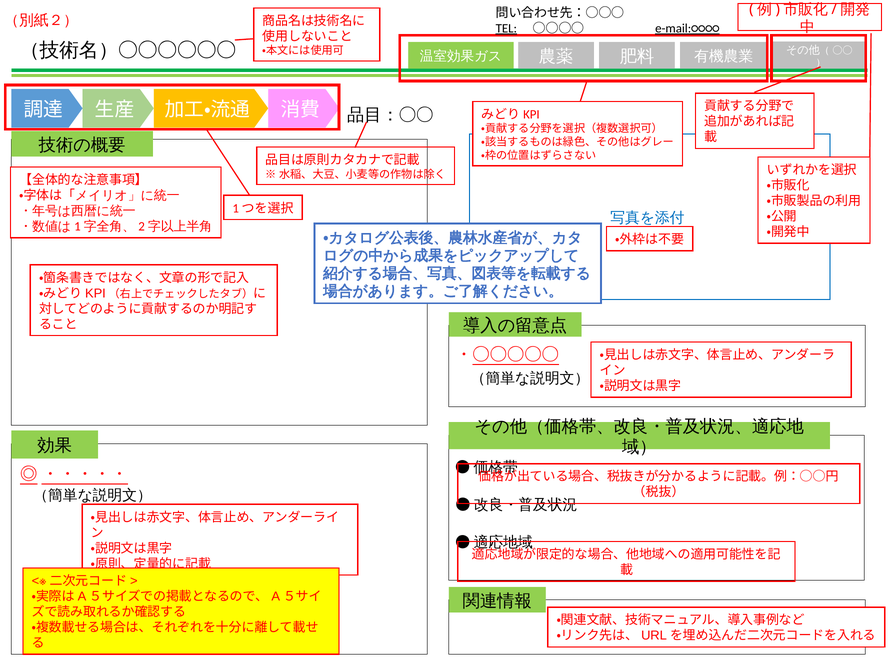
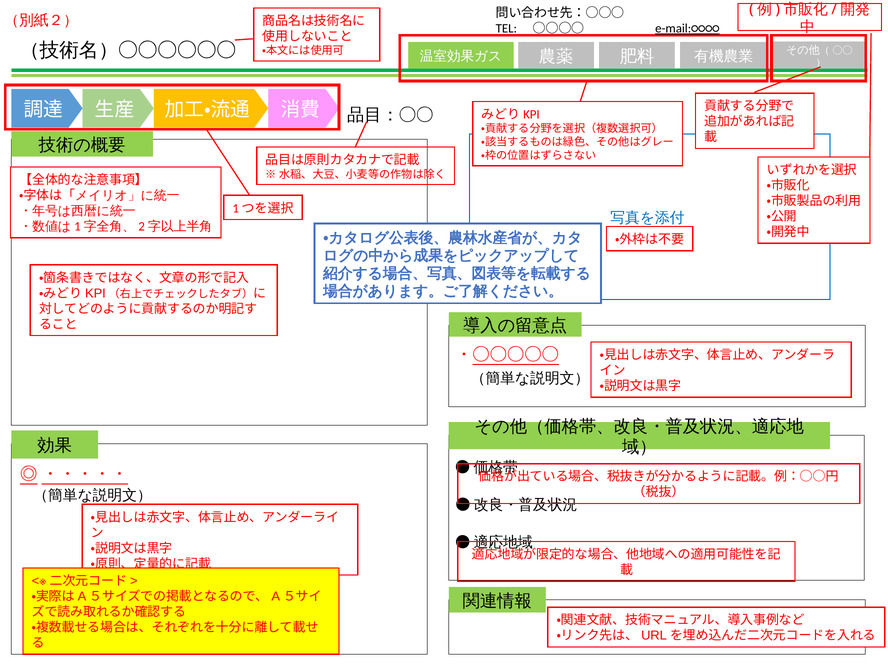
TEL underline: present -> none
